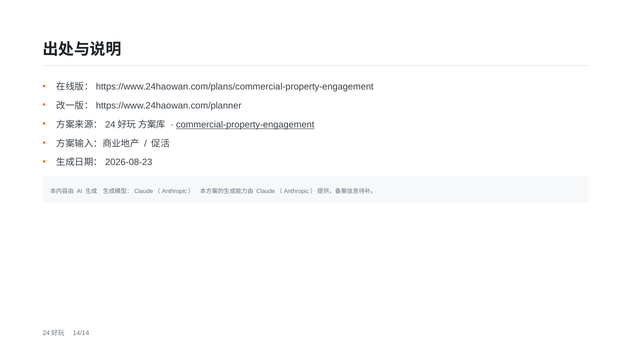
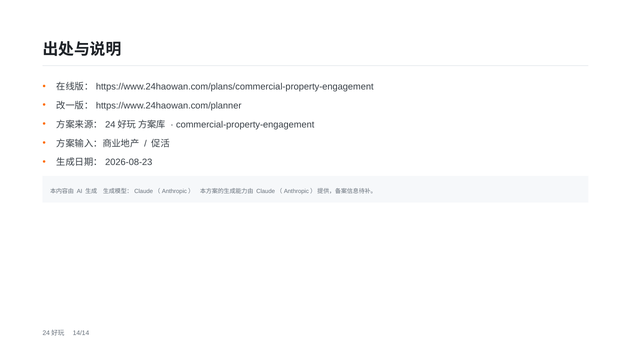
commercial-property-engagement underline: present -> none
